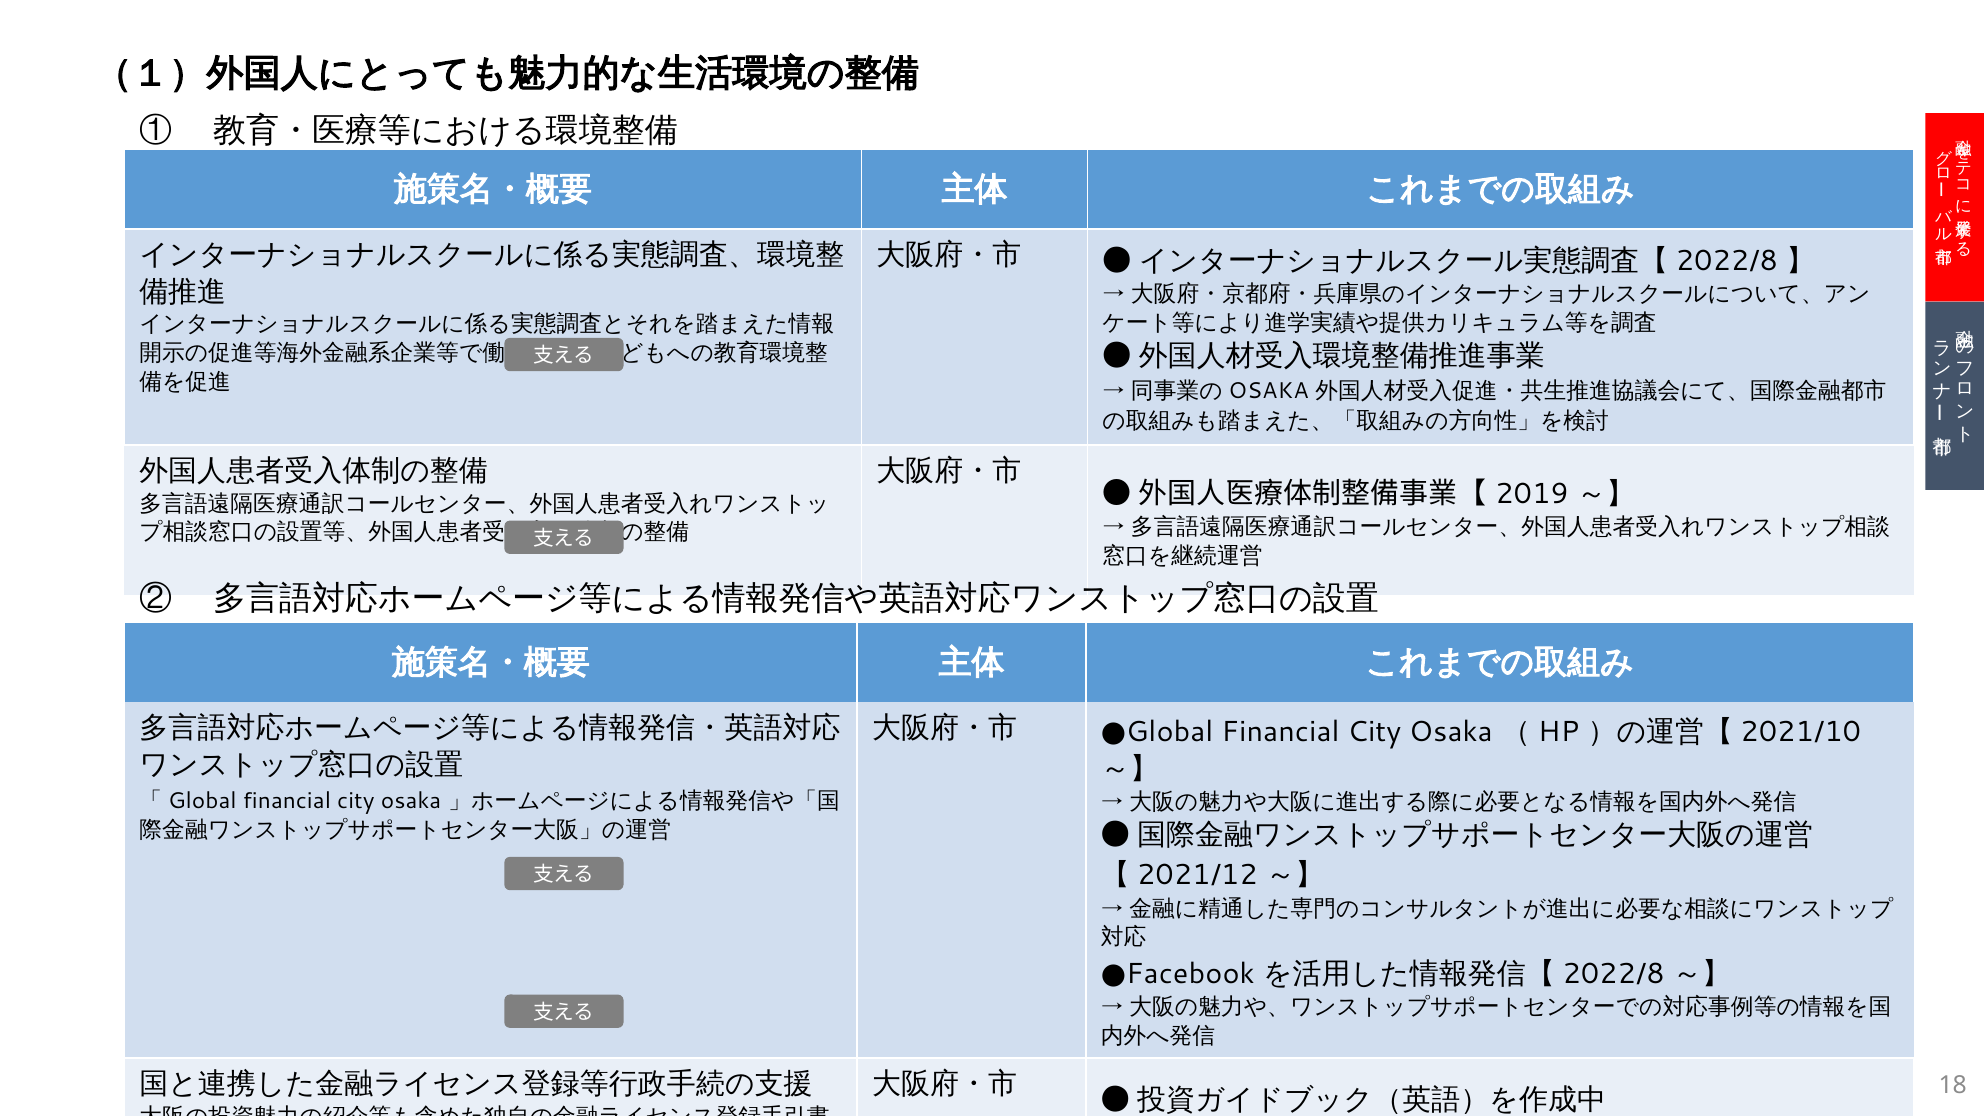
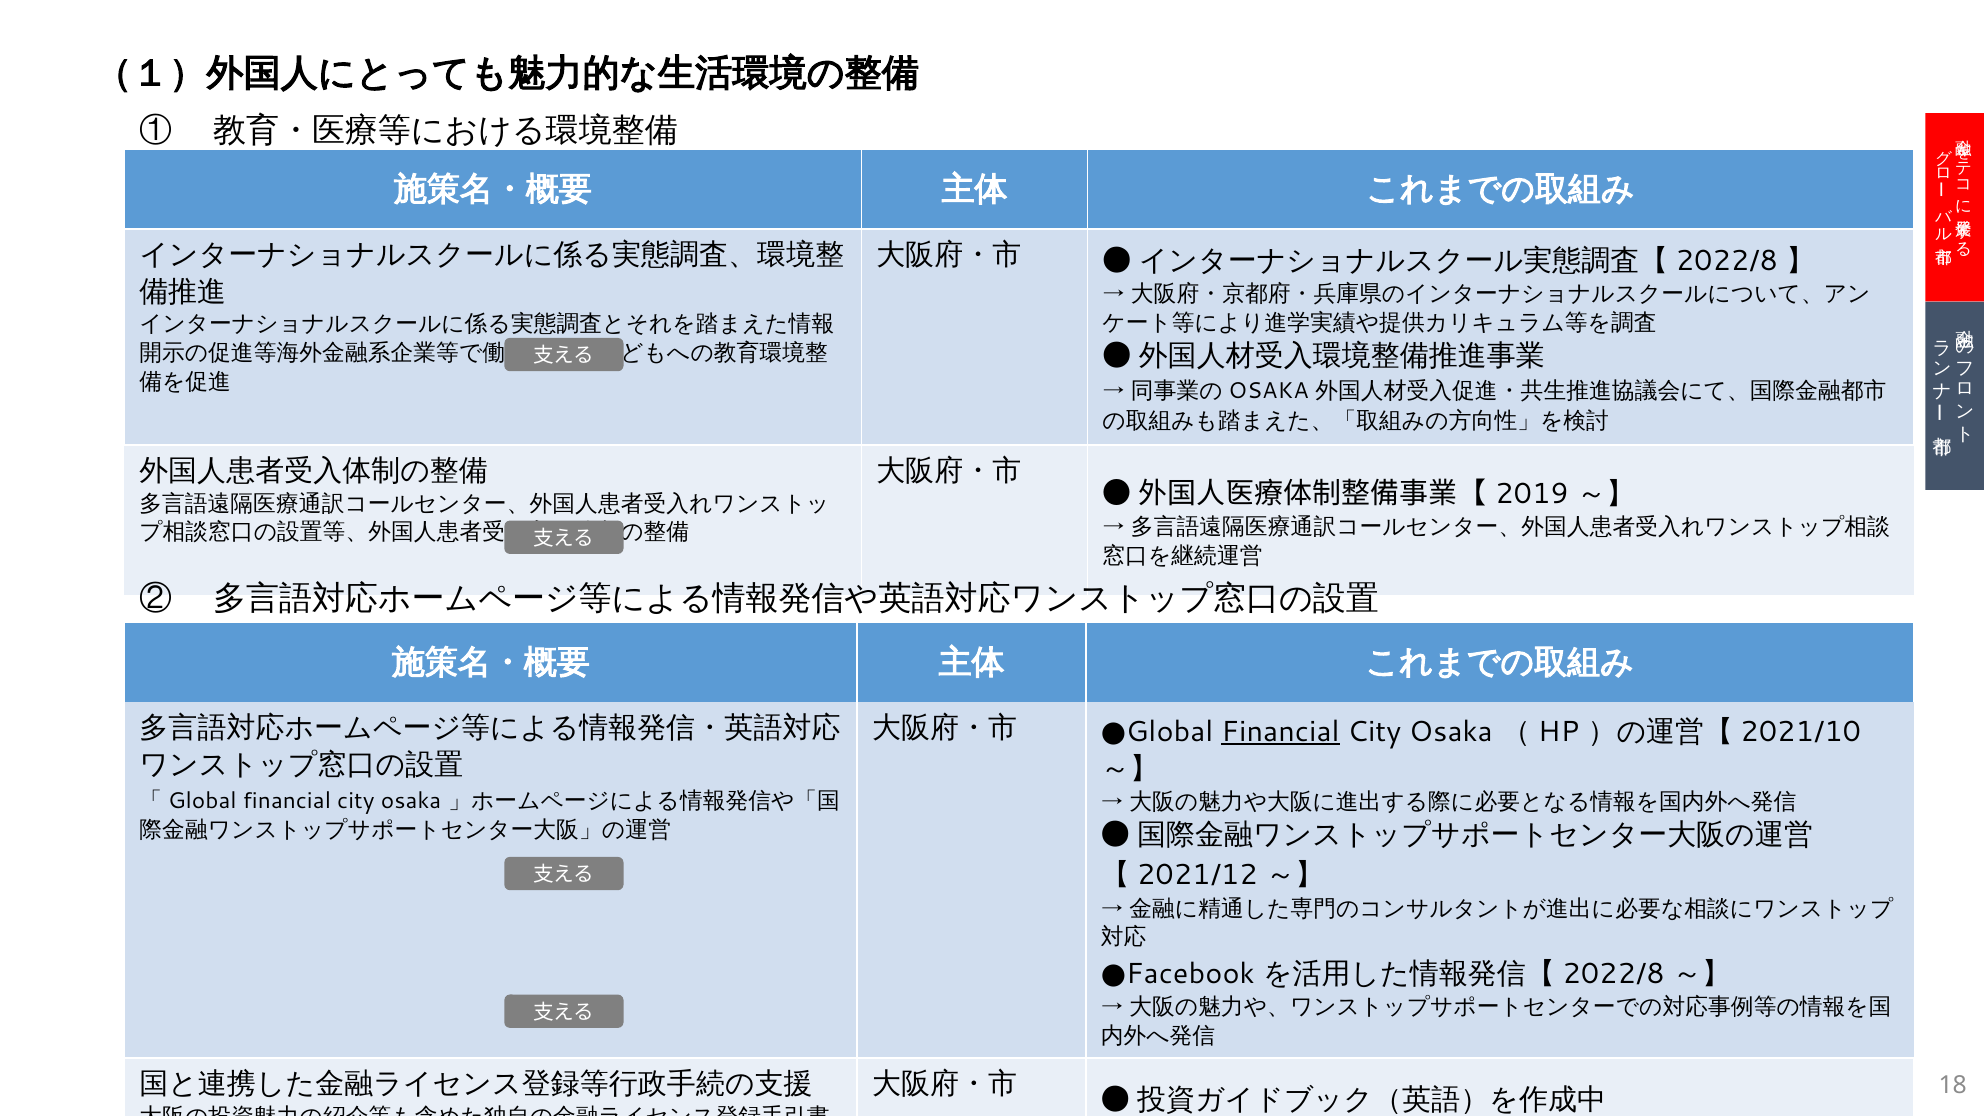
Financial at (1281, 732) underline: none -> present
